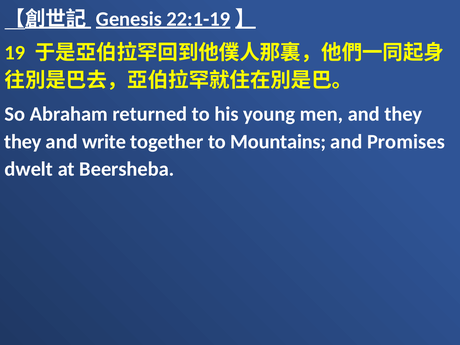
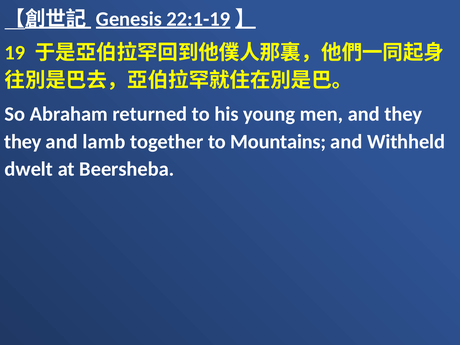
write: write -> lamb
Promises: Promises -> Withheld
